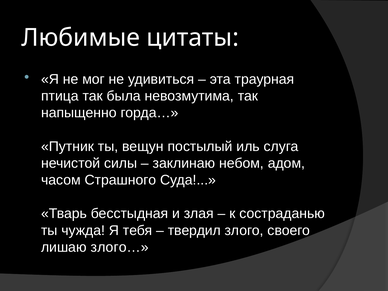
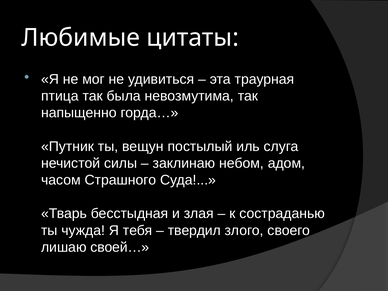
злого…: злого… -> своей…
